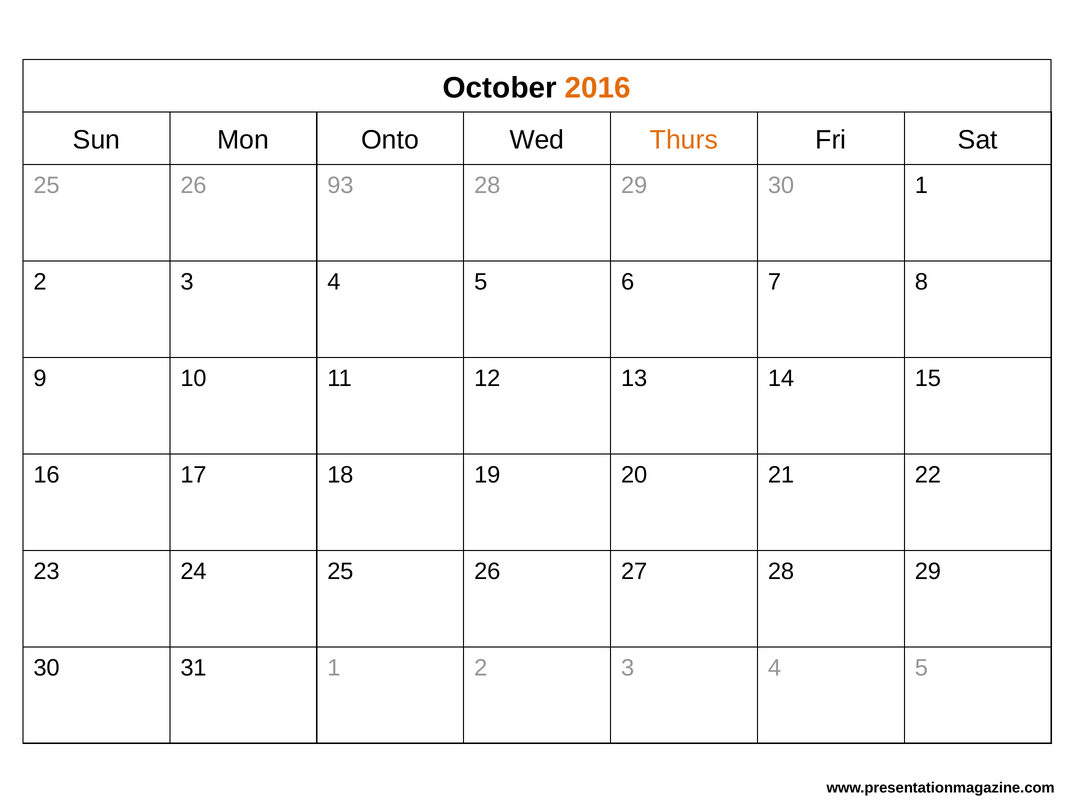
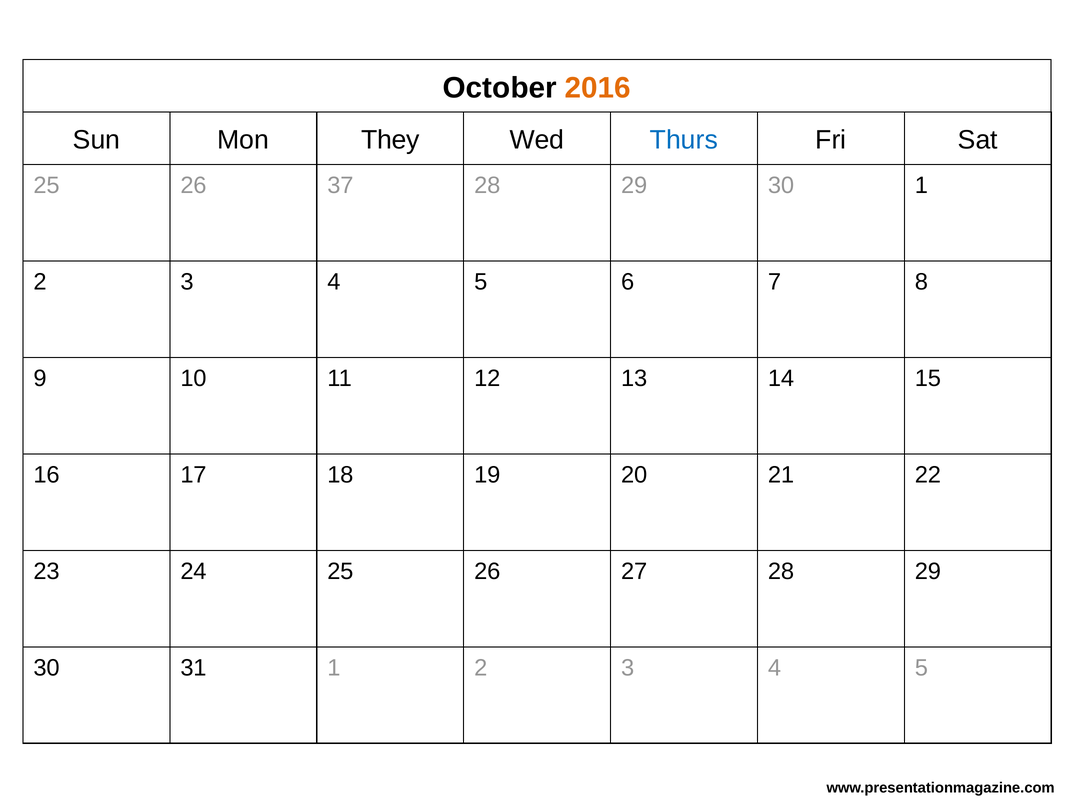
Onto: Onto -> They
Thurs colour: orange -> blue
93: 93 -> 37
